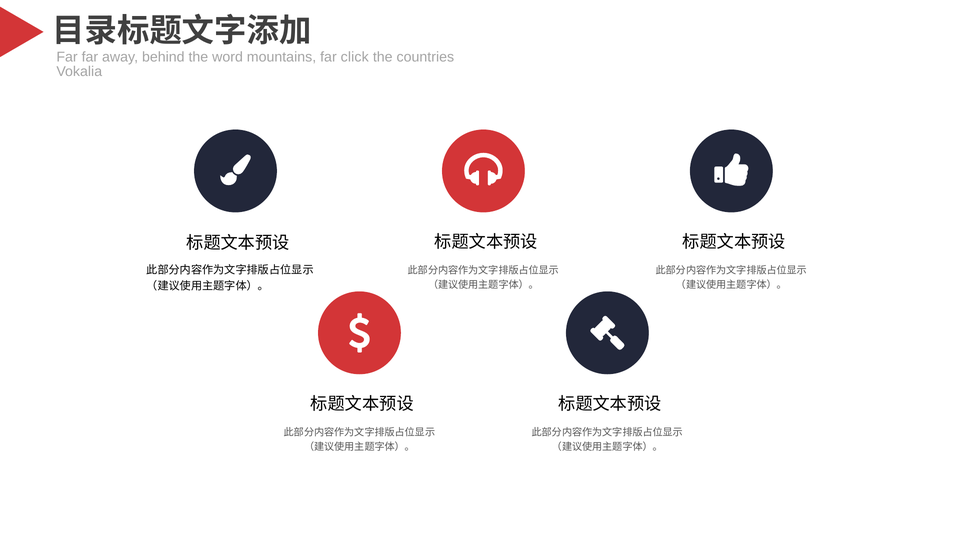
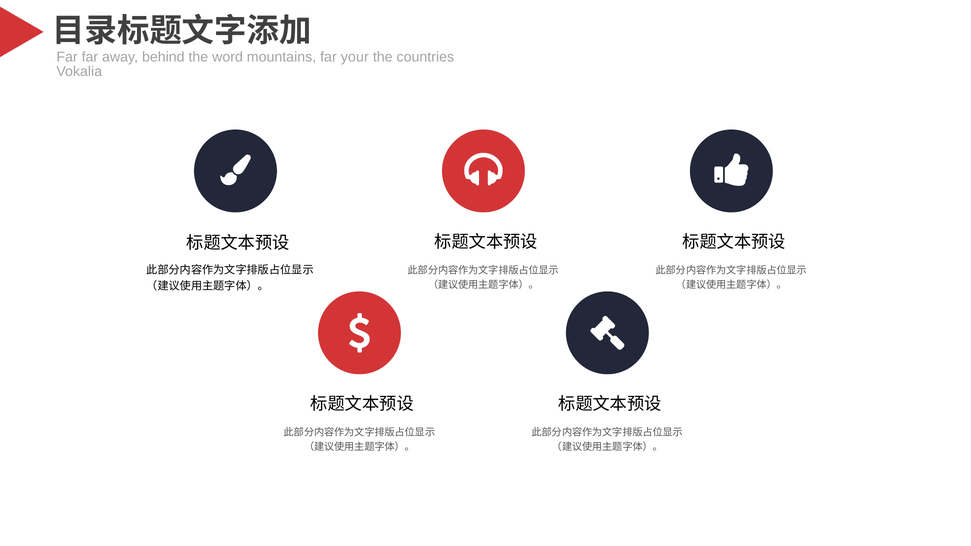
click: click -> your
